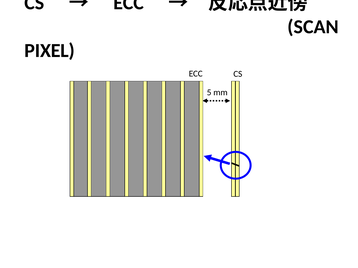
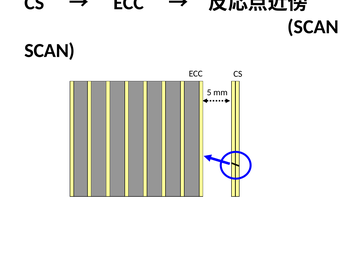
PIXEL at (50, 51): PIXEL -> SCAN
